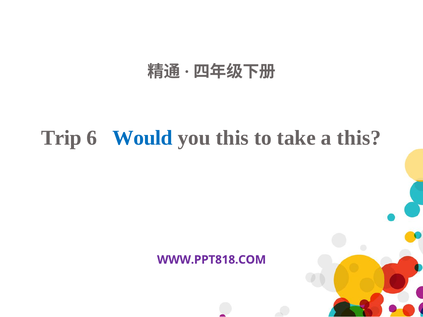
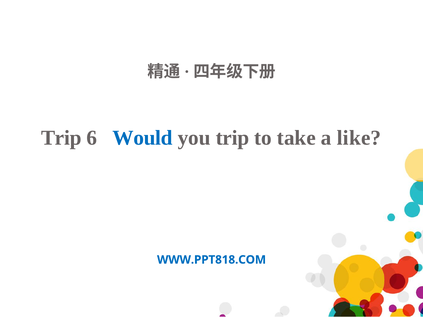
you this: this -> trip
a this: this -> like
WWW.PPT818.COM colour: purple -> blue
